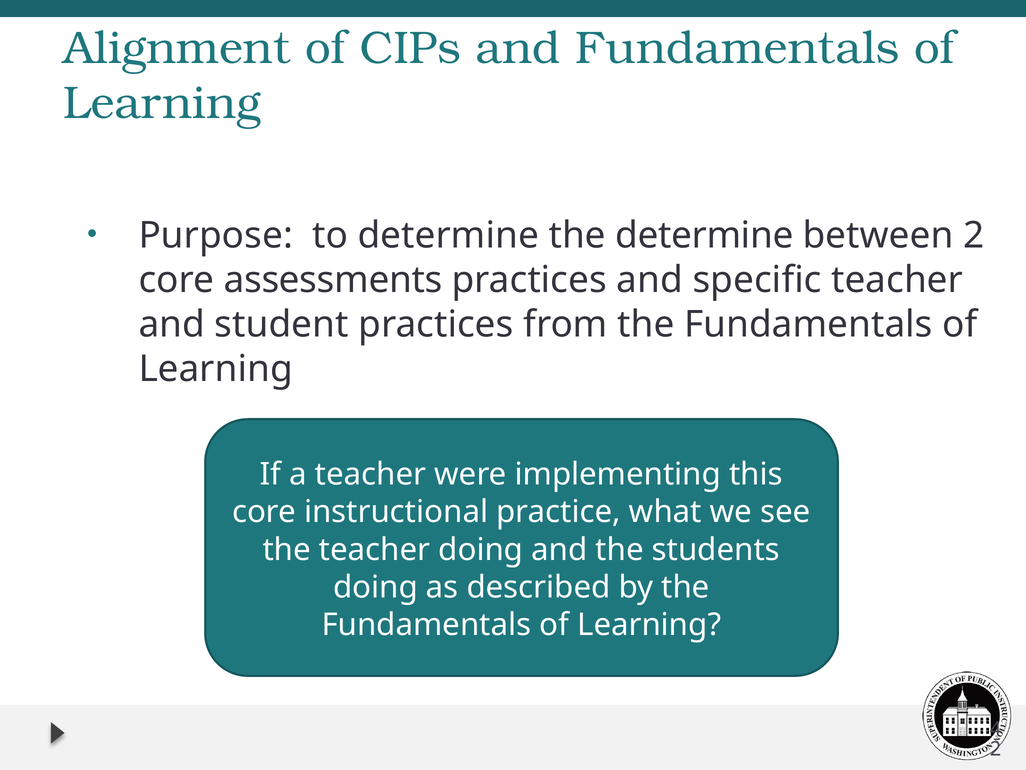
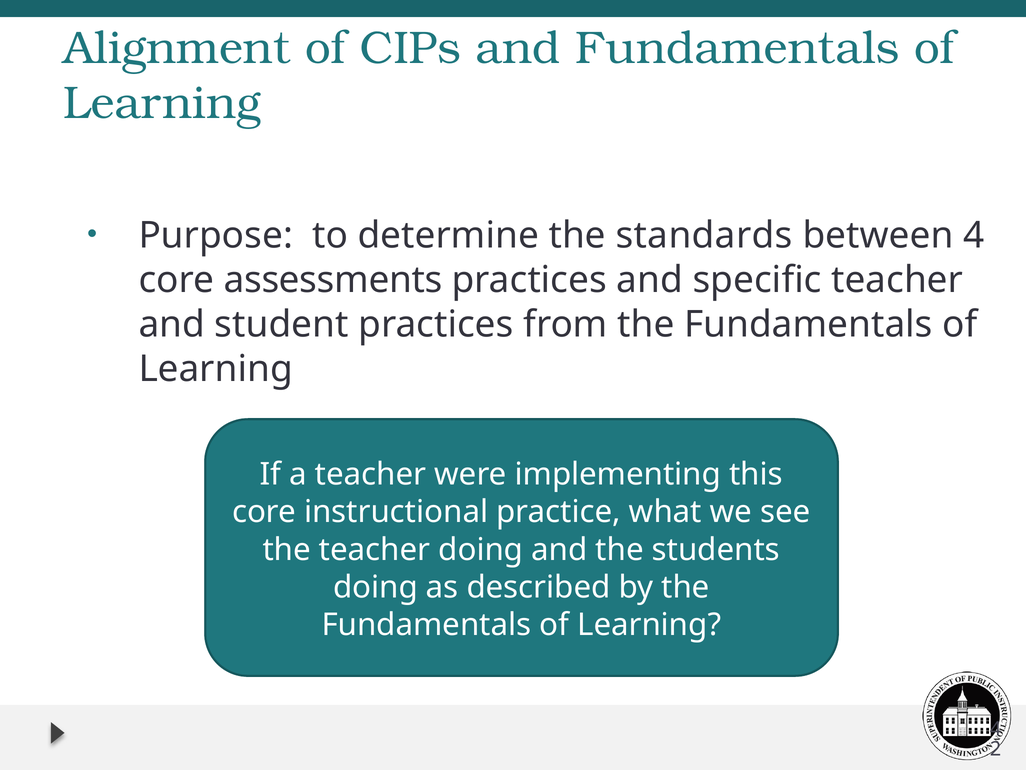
the determine: determine -> standards
between 2: 2 -> 4
